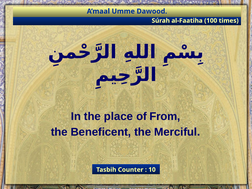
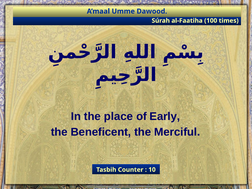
From: From -> Early
